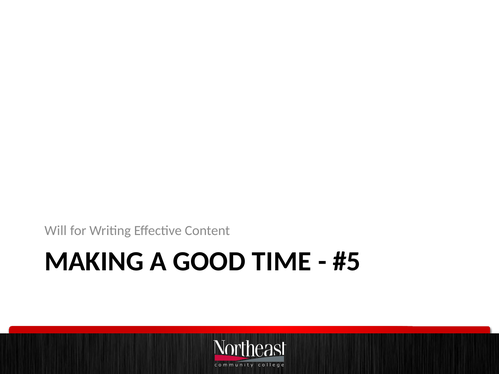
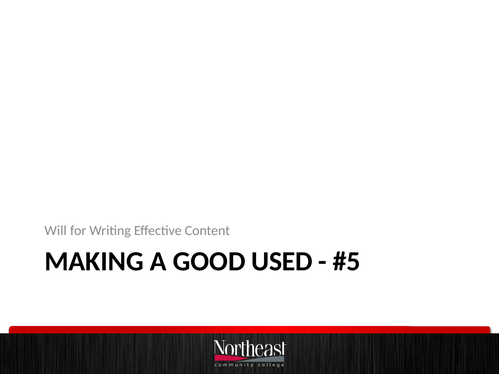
TIME: TIME -> USED
